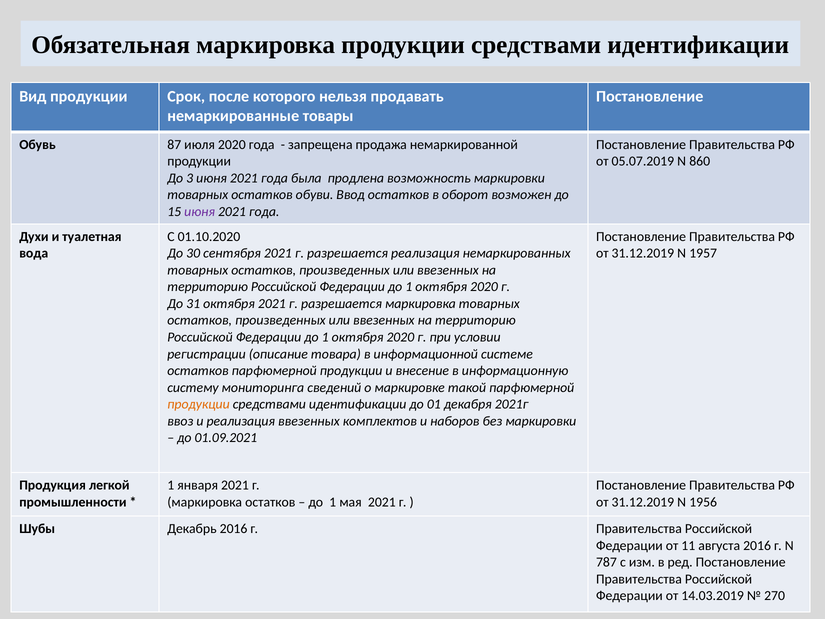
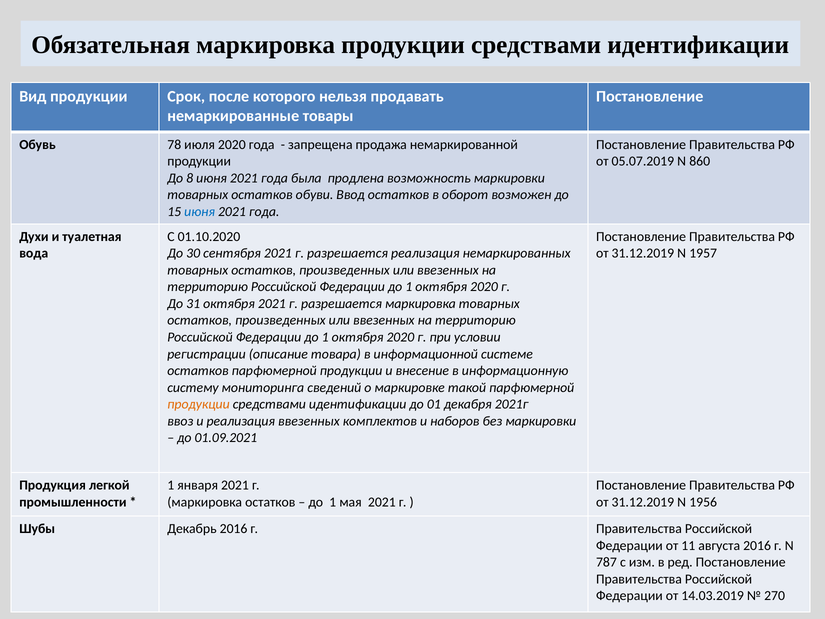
87: 87 -> 78
3: 3 -> 8
июня at (200, 211) colour: purple -> blue
